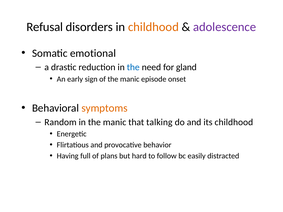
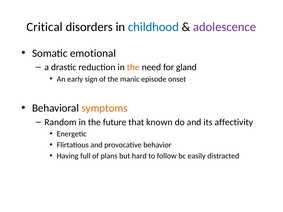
Refusal: Refusal -> Critical
childhood at (153, 27) colour: orange -> blue
the at (133, 67) colour: blue -> orange
in the manic: manic -> future
talking: talking -> known
its childhood: childhood -> affectivity
